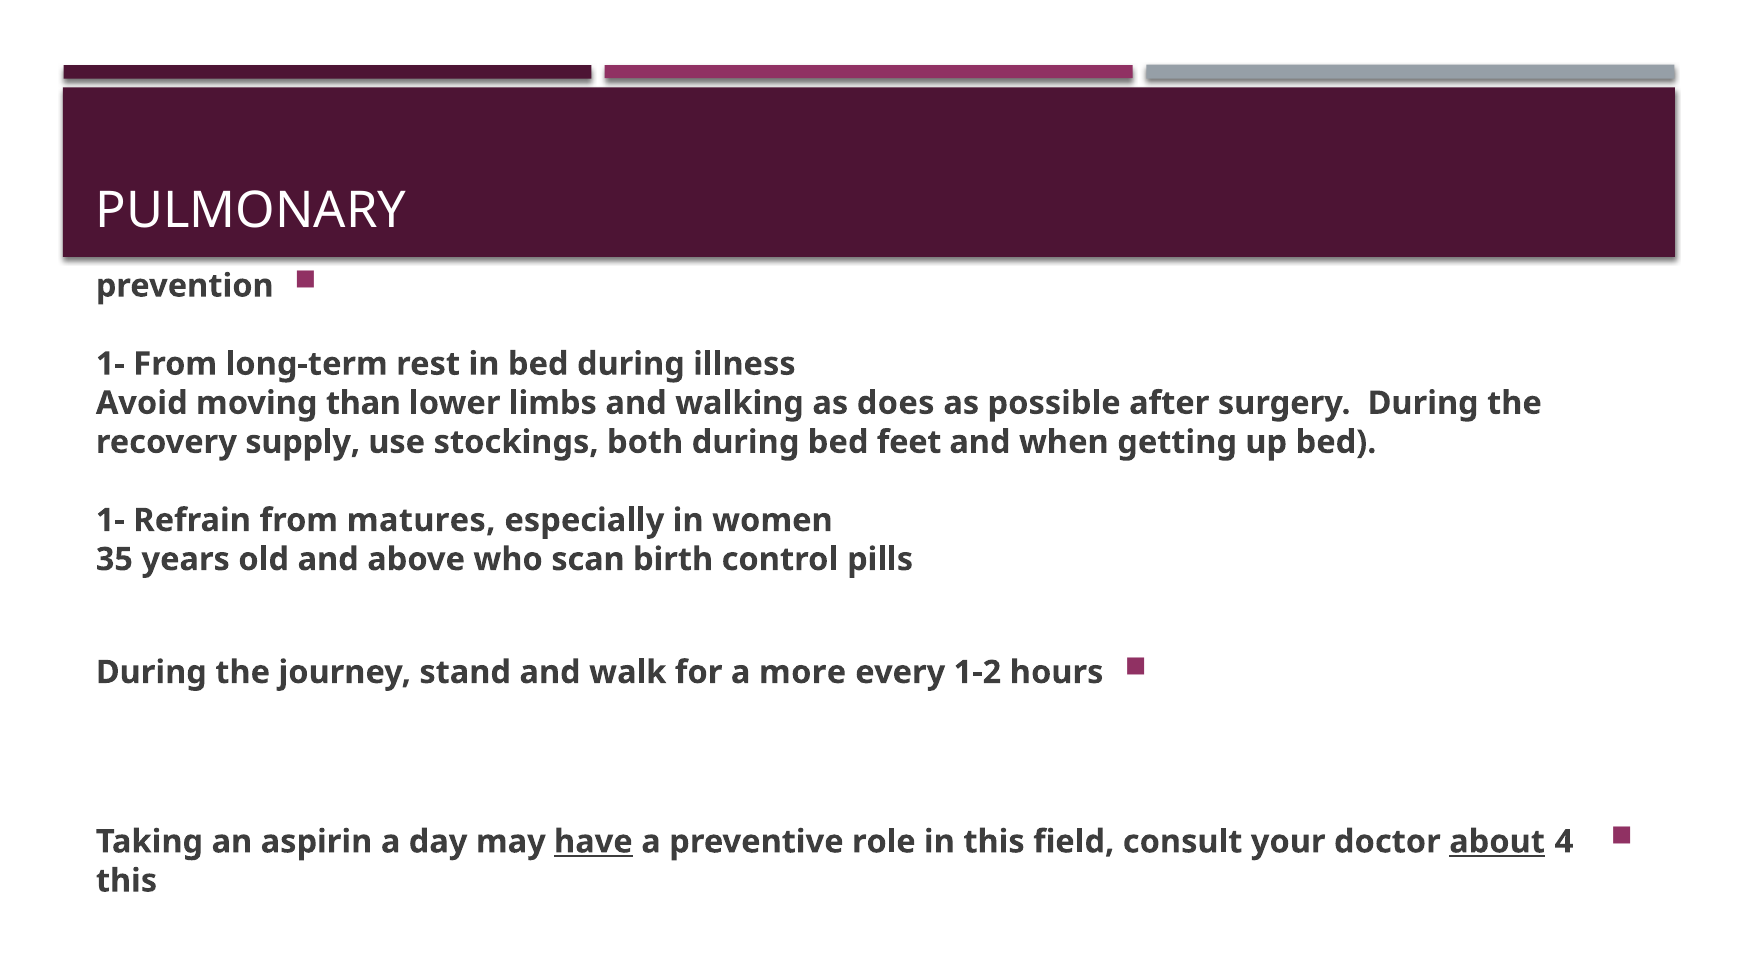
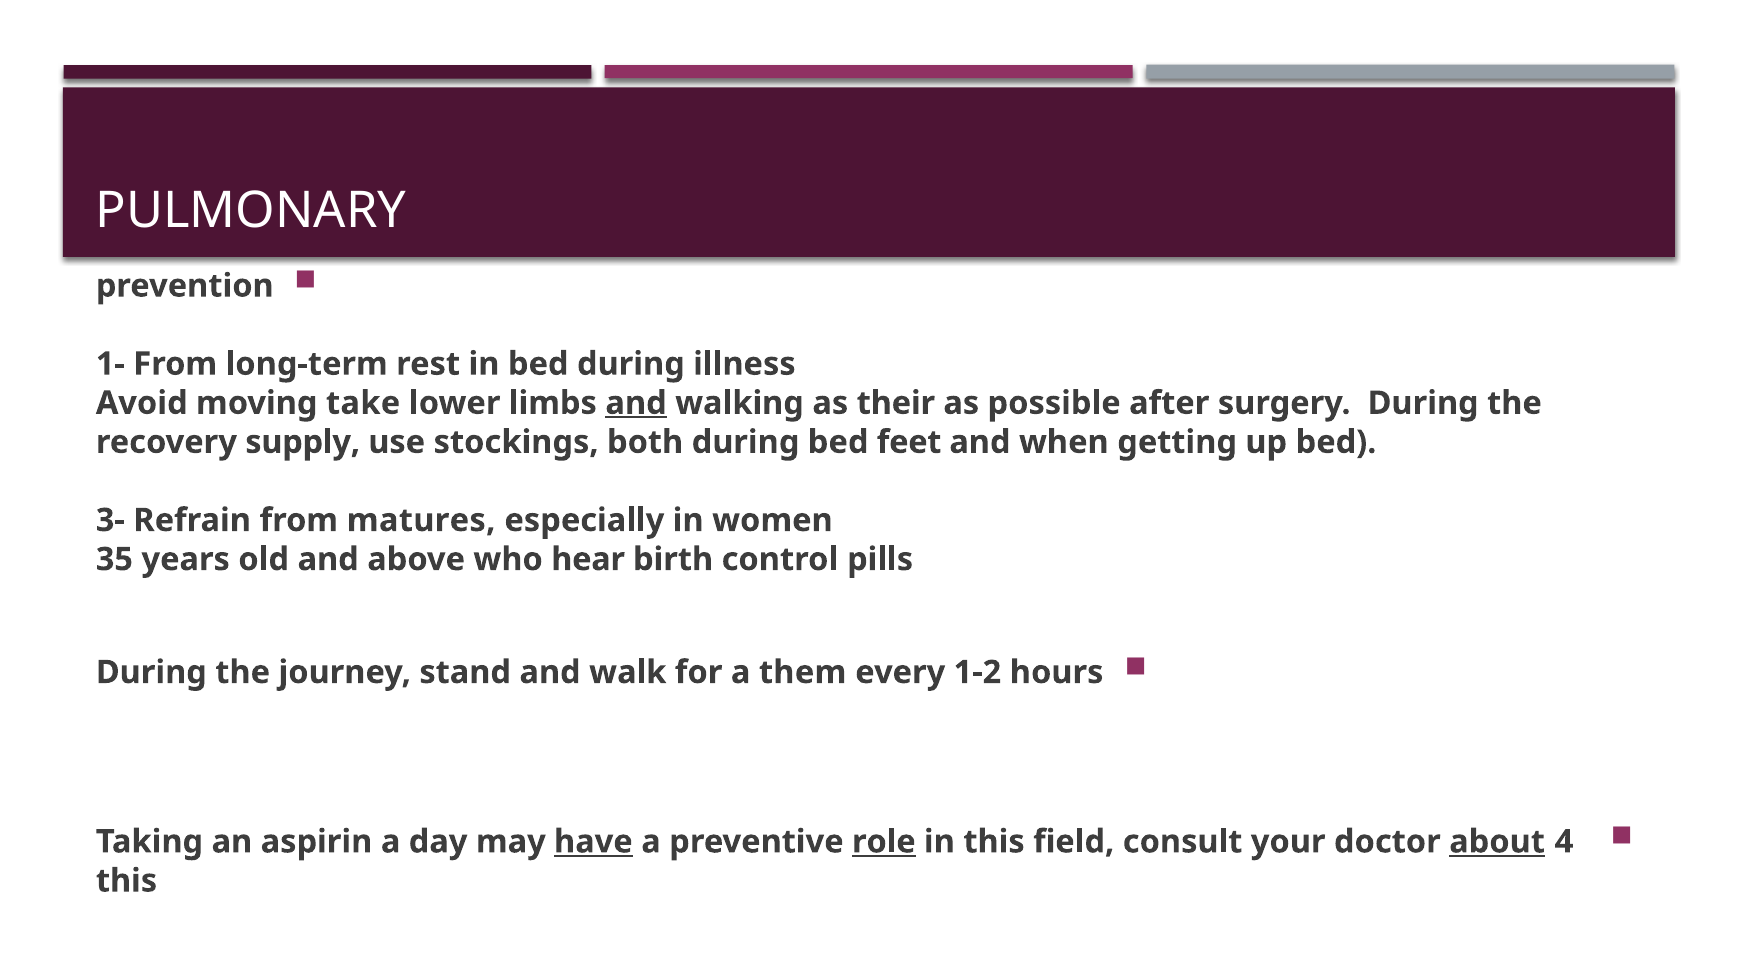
than: than -> take
and at (636, 403) underline: none -> present
does: does -> their
1- at (110, 521): 1- -> 3-
scan: scan -> hear
more: more -> them
role underline: none -> present
